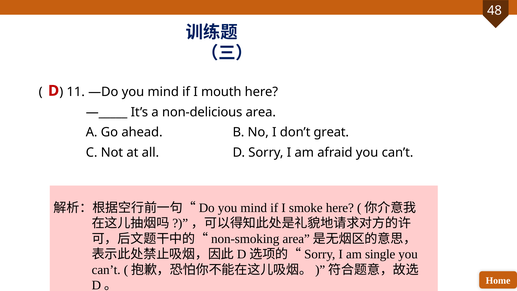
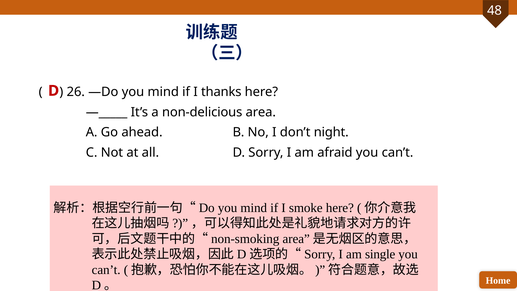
11: 11 -> 26
mouth: mouth -> thanks
great: great -> night
